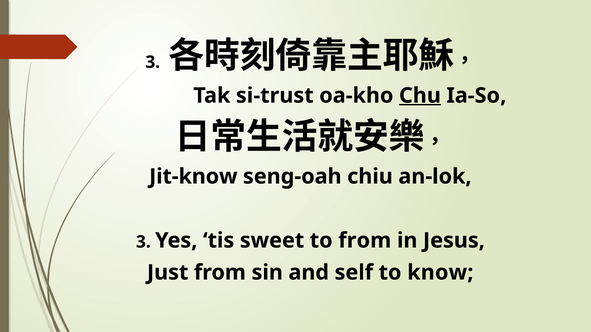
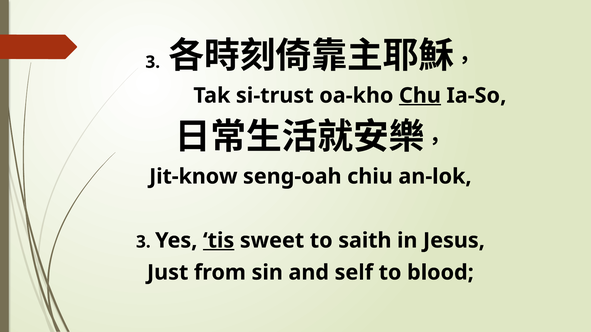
tis underline: none -> present
to from: from -> saith
know: know -> blood
